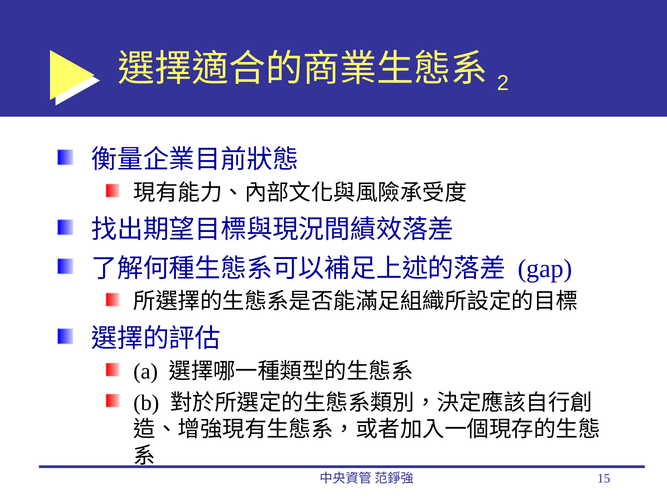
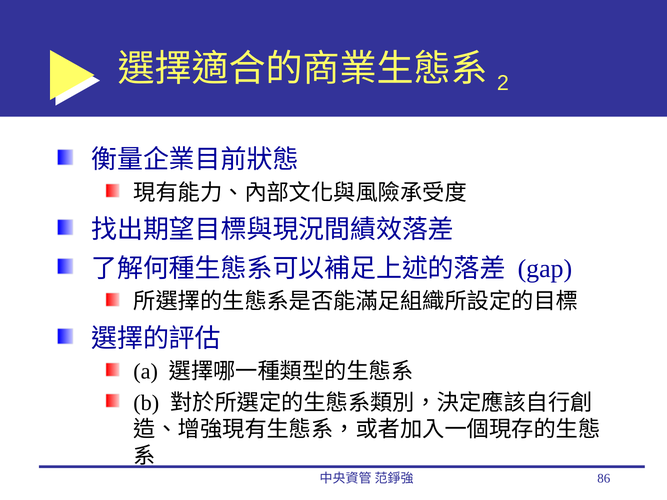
15: 15 -> 86
